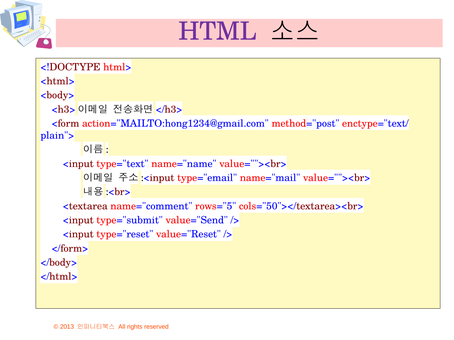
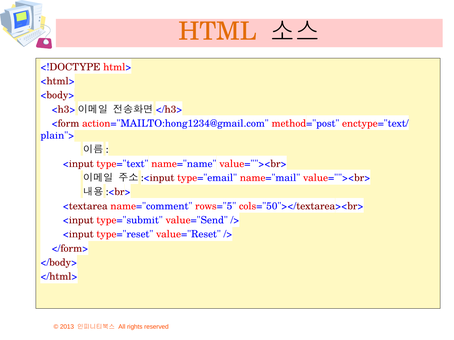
HTML colour: purple -> orange
